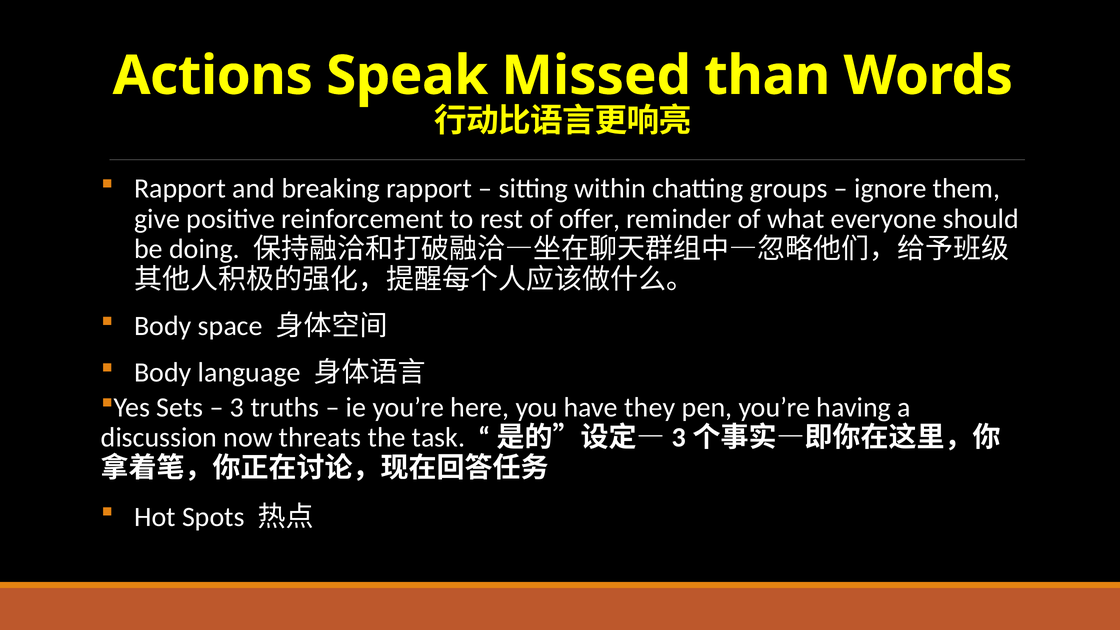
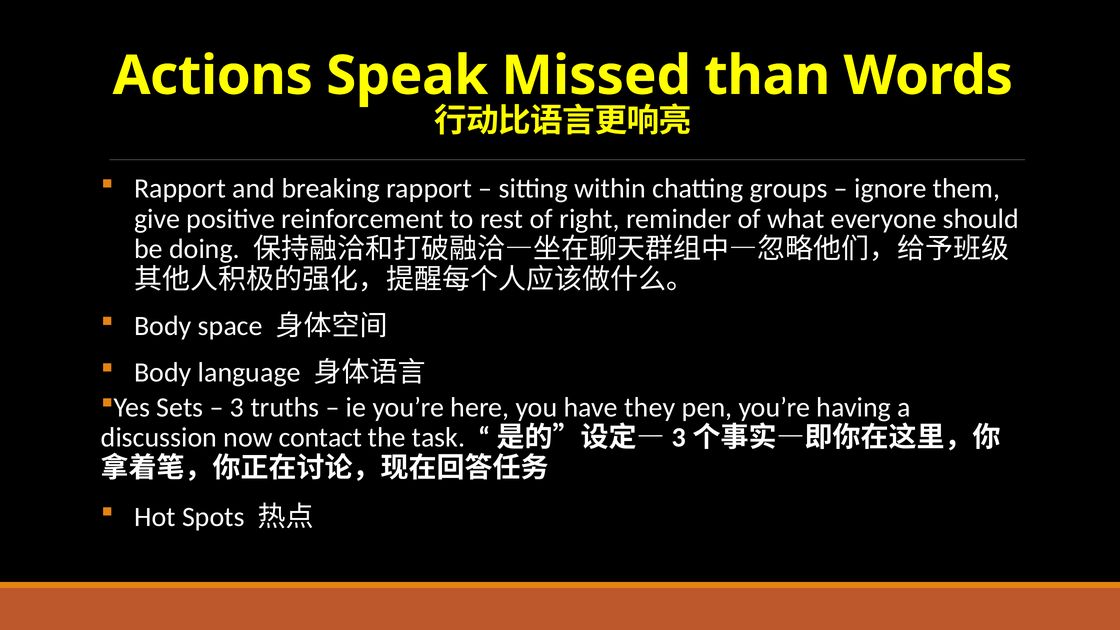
offer: offer -> right
threats: threats -> contact
